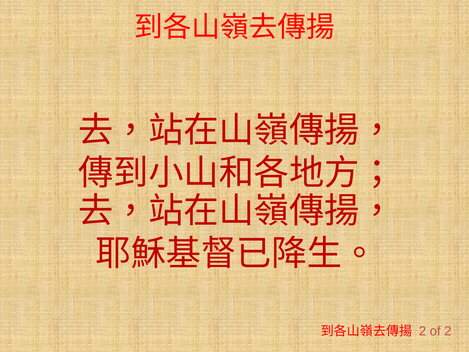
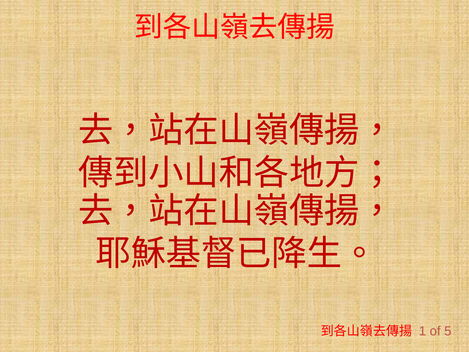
2 at (423, 331): 2 -> 1
of 2: 2 -> 5
